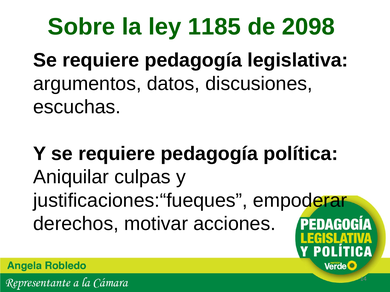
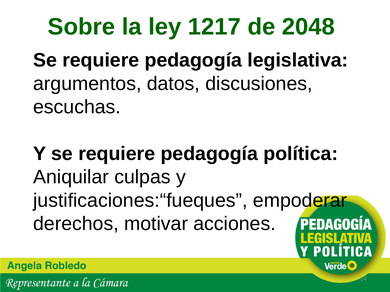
1185: 1185 -> 1217
2098: 2098 -> 2048
